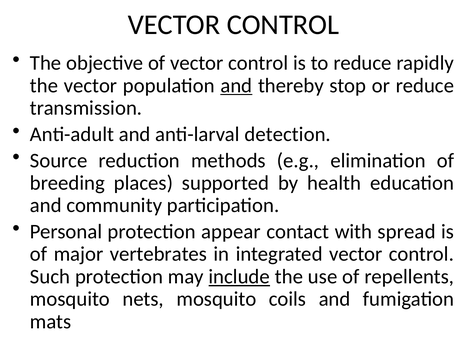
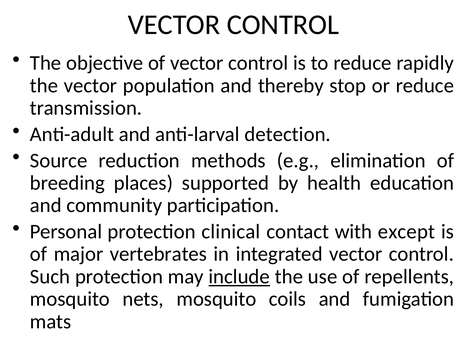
and at (236, 85) underline: present -> none
appear: appear -> clinical
spread: spread -> except
